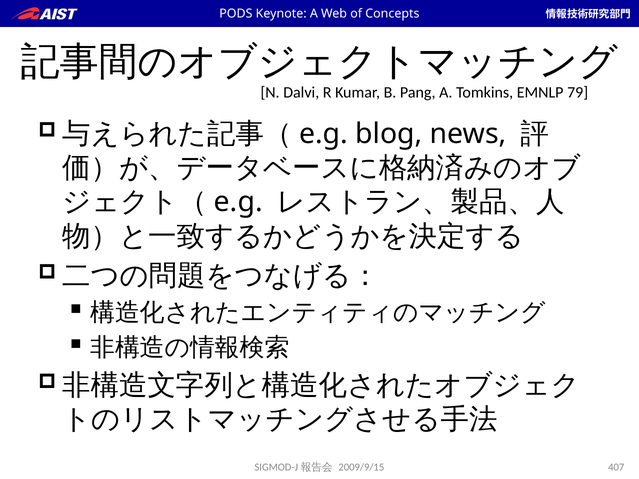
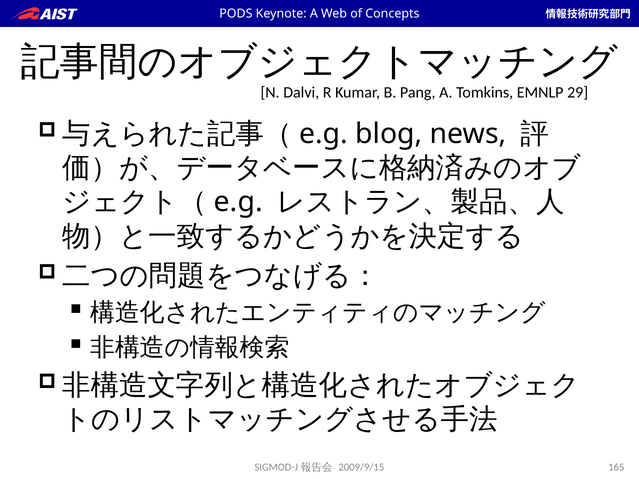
79: 79 -> 29
407: 407 -> 165
